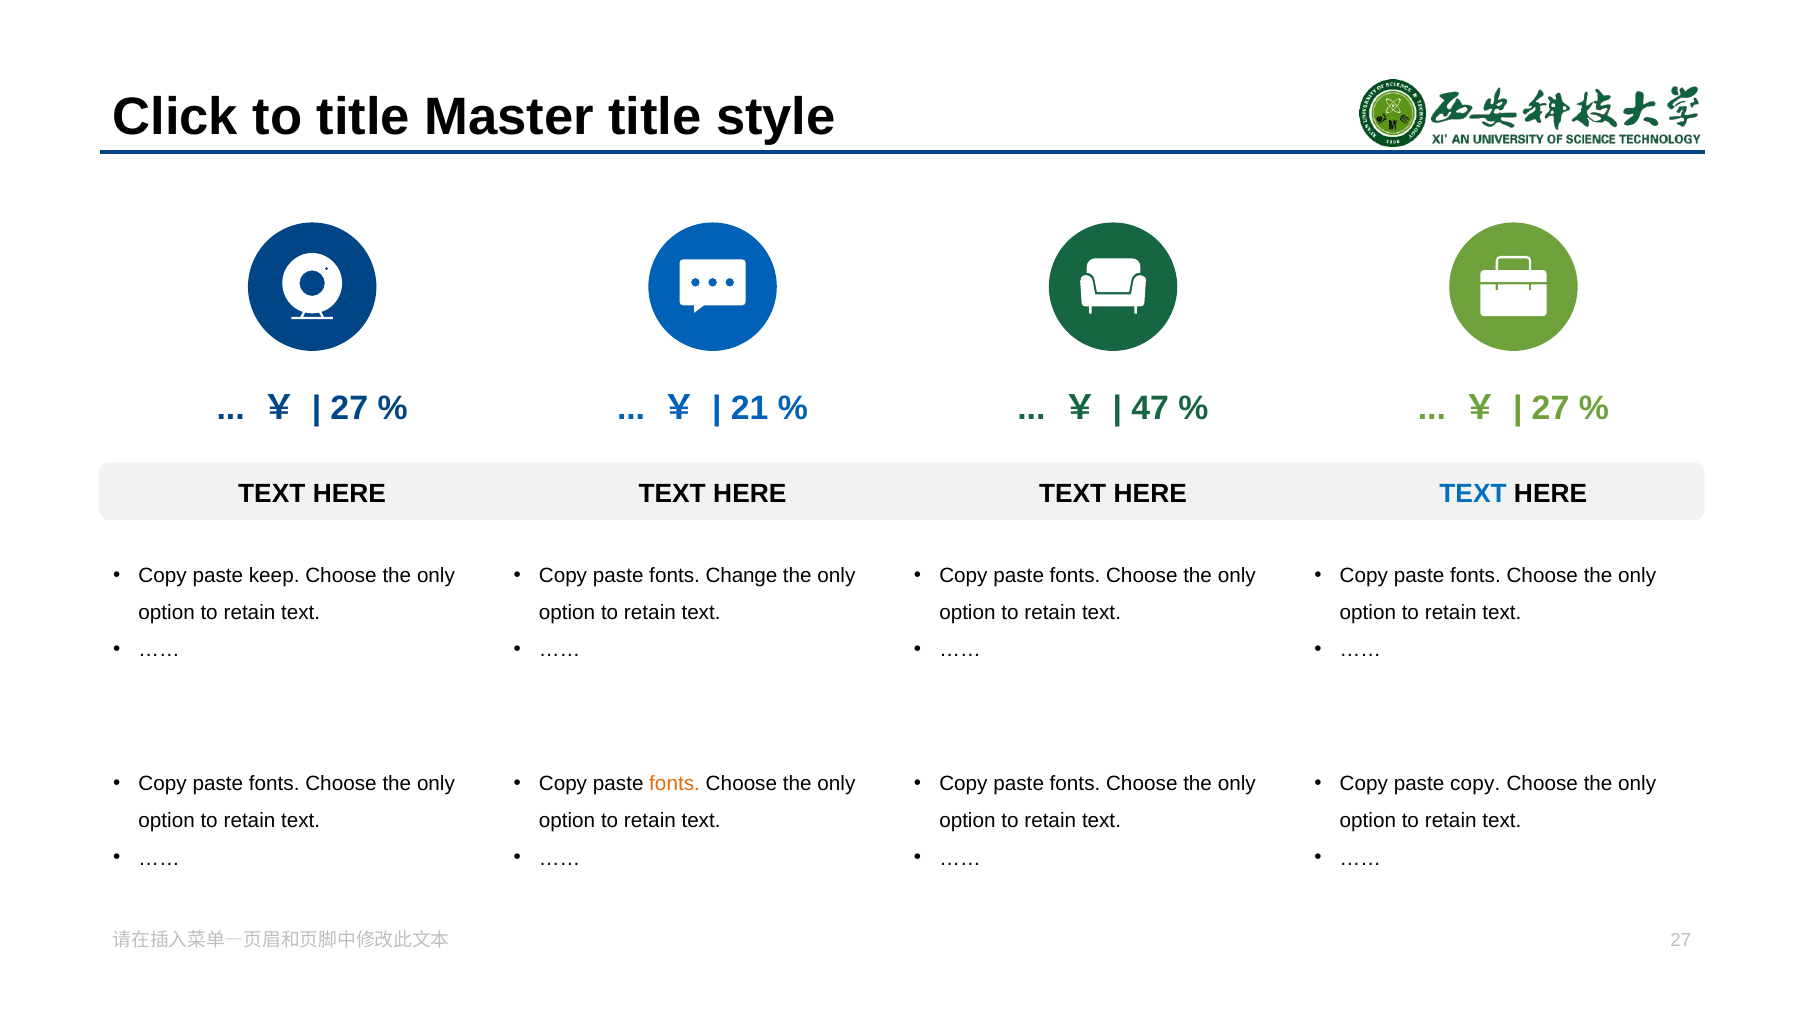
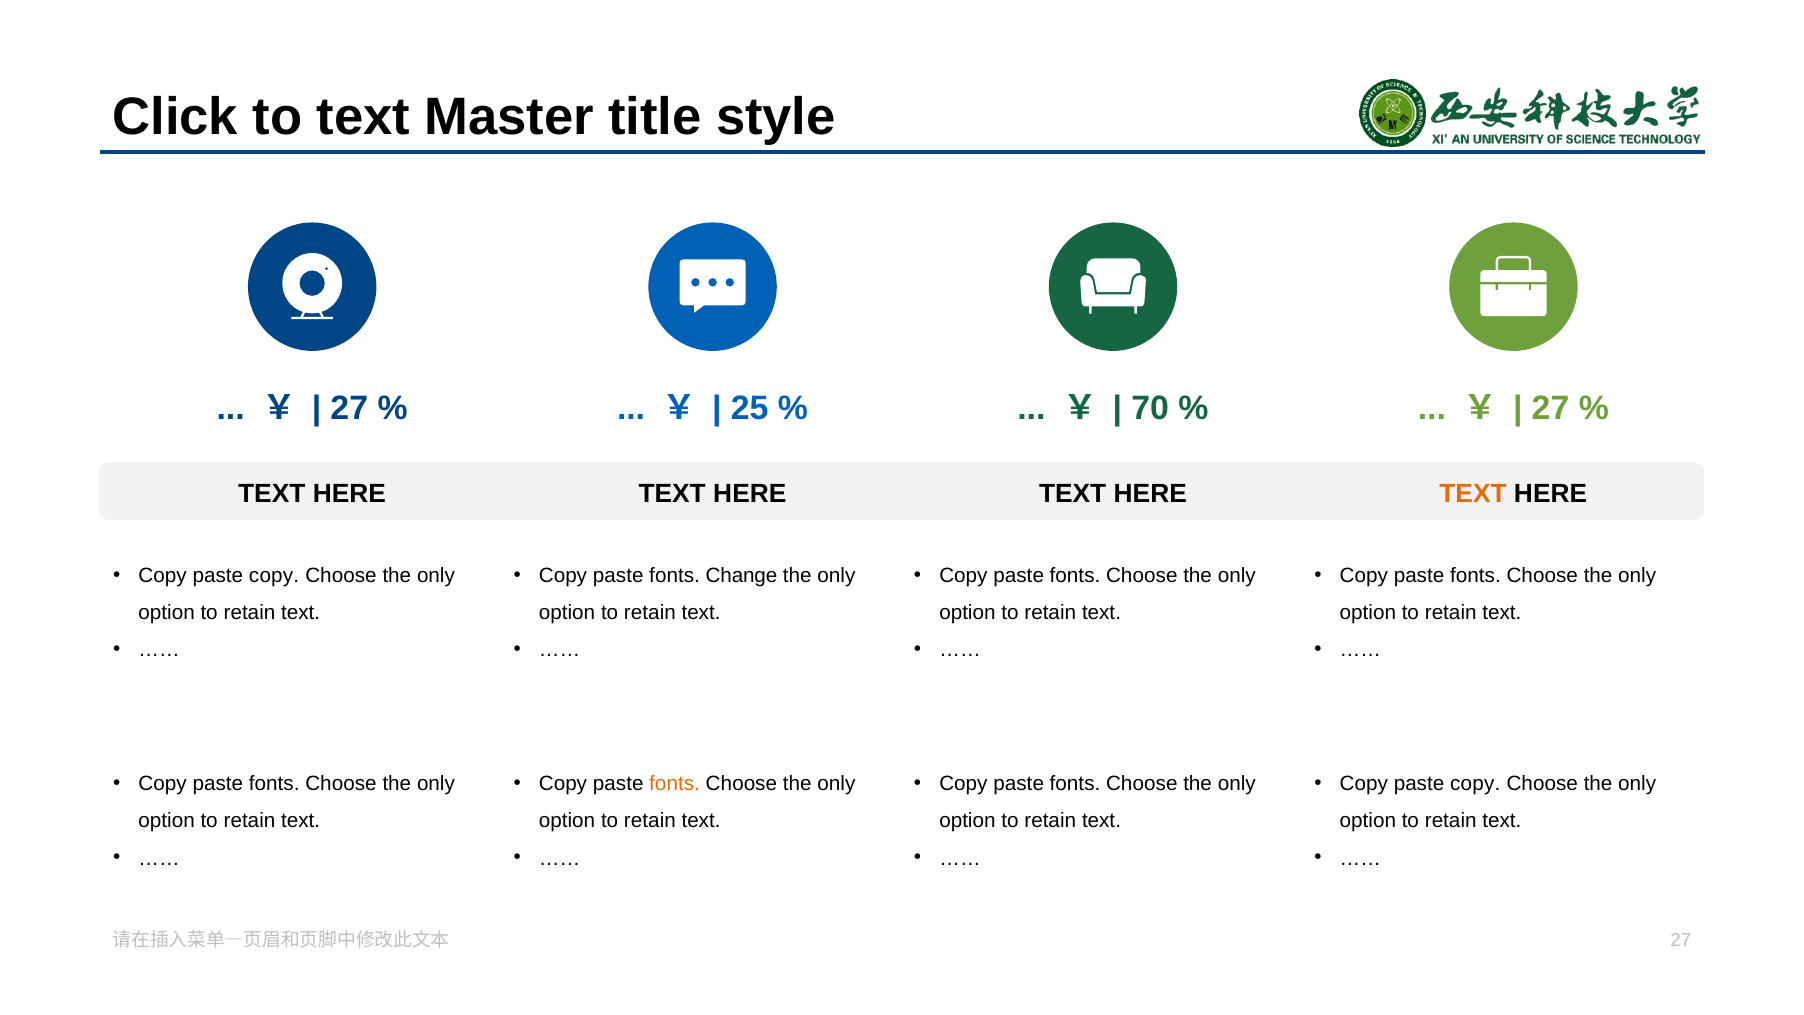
to title: title -> text
21: 21 -> 25
47: 47 -> 70
TEXT at (1473, 494) colour: blue -> orange
keep at (274, 575): keep -> copy
